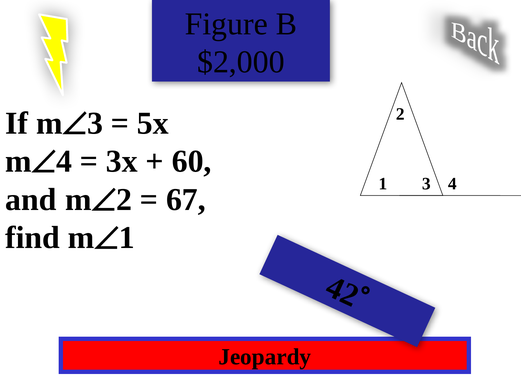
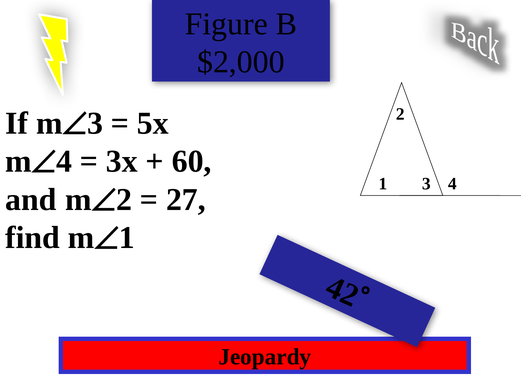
67: 67 -> 27
